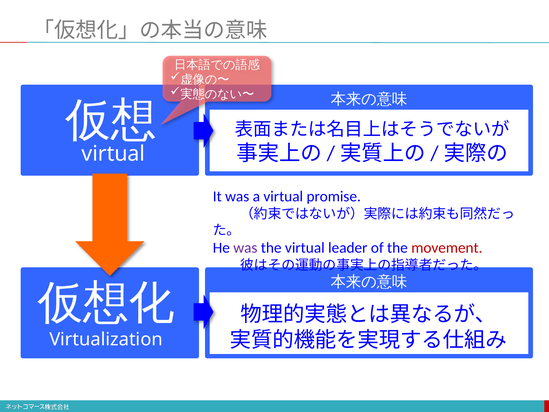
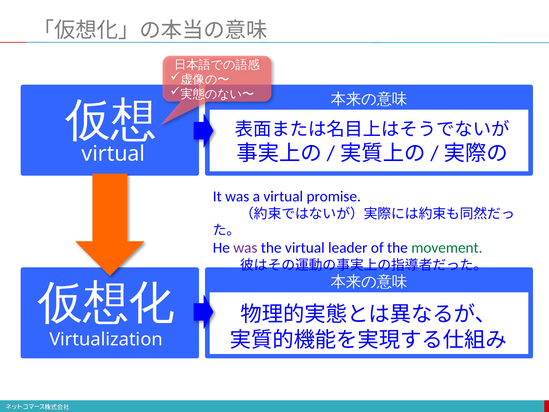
movement colour: red -> green
